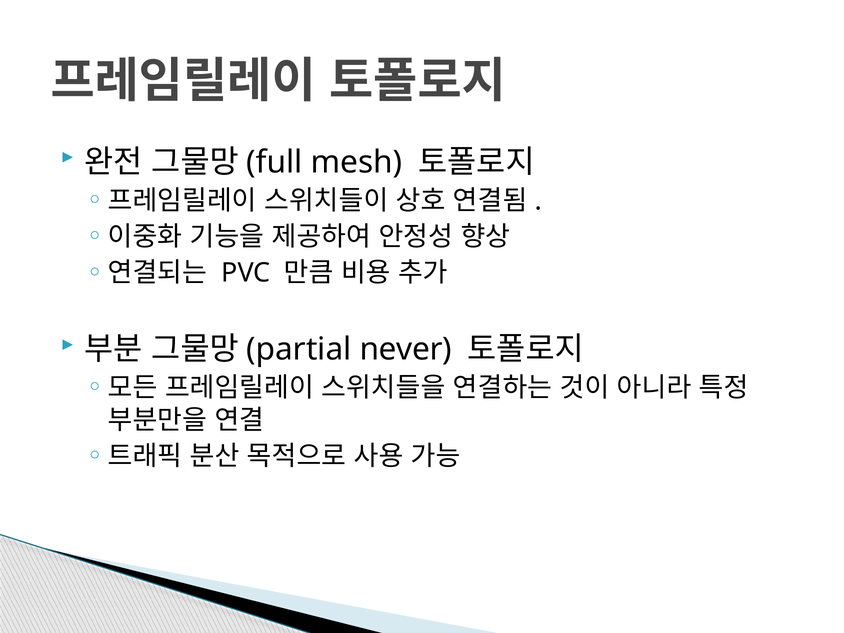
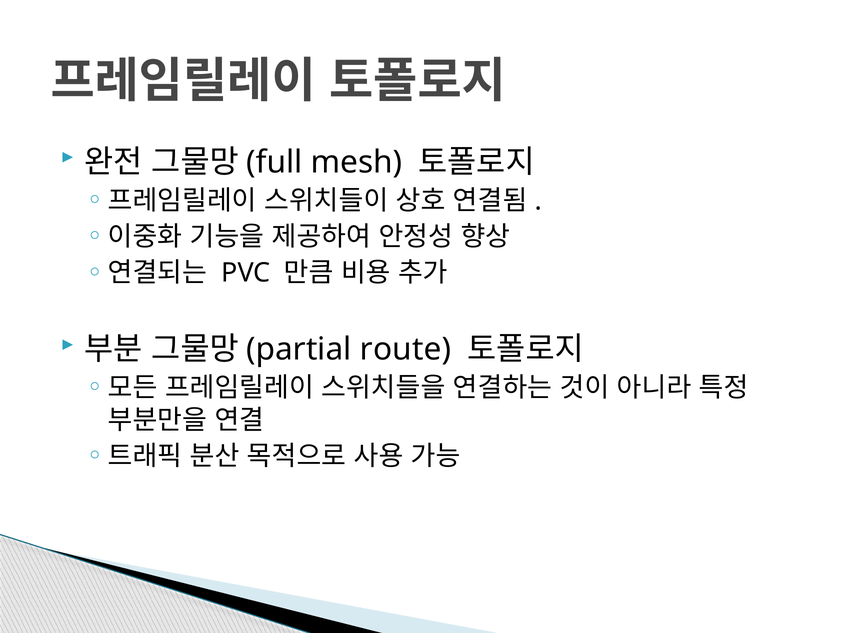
never: never -> route
